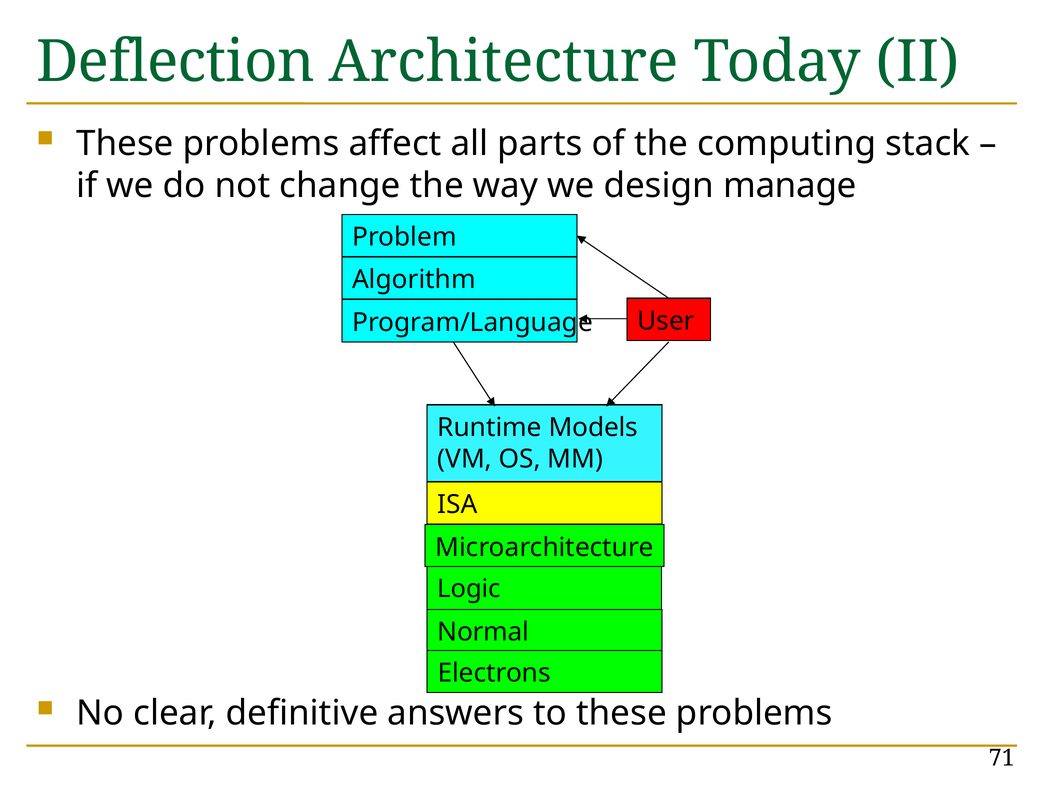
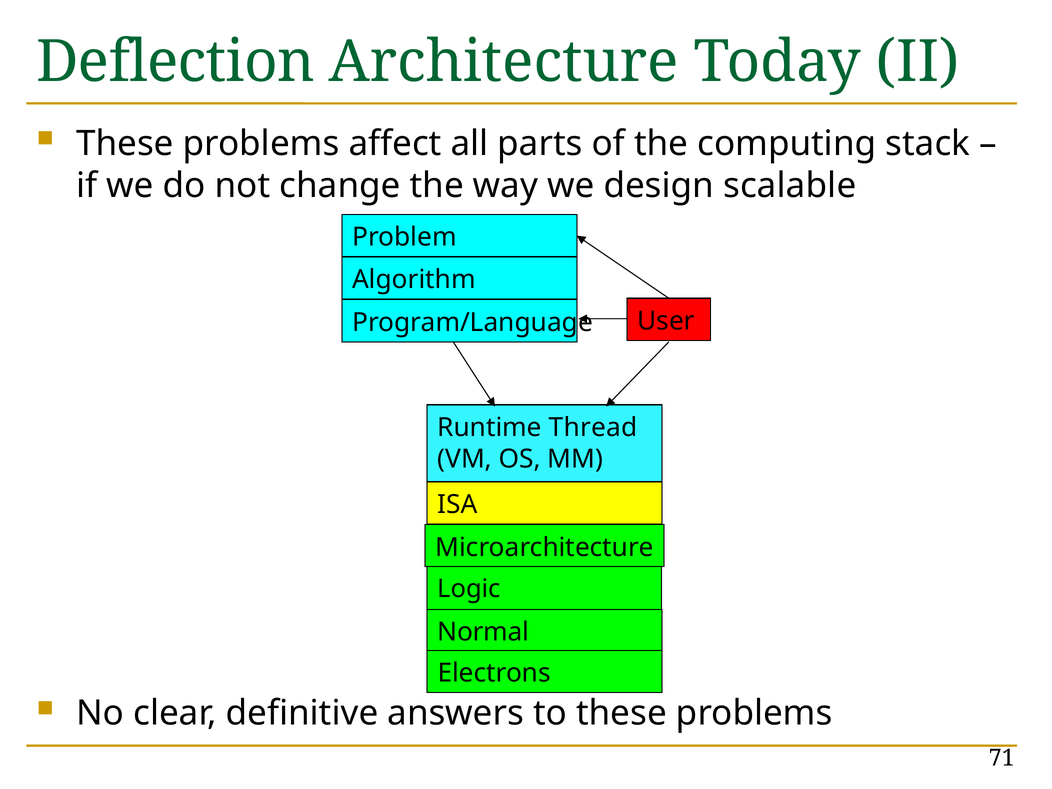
manage: manage -> scalable
Models: Models -> Thread
